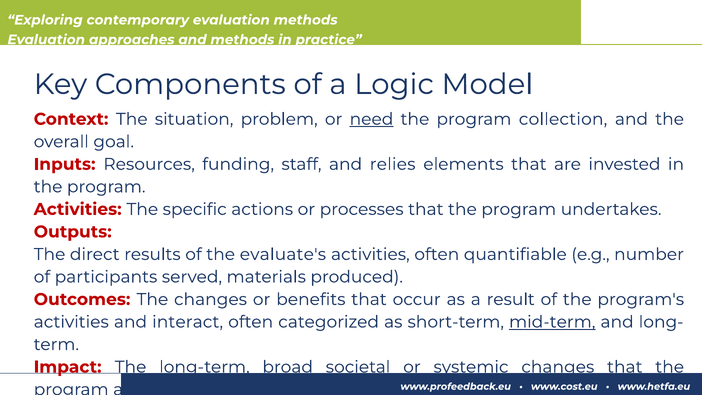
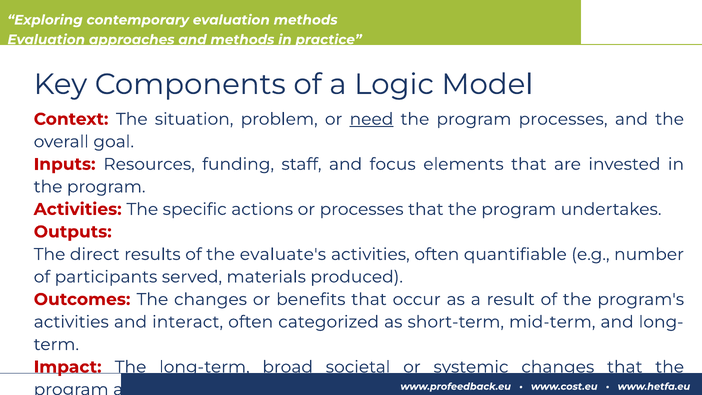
program collection: collection -> processes
relies: relies -> focus
mid-term underline: present -> none
